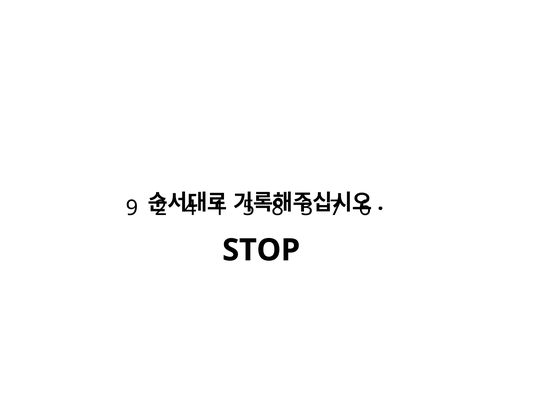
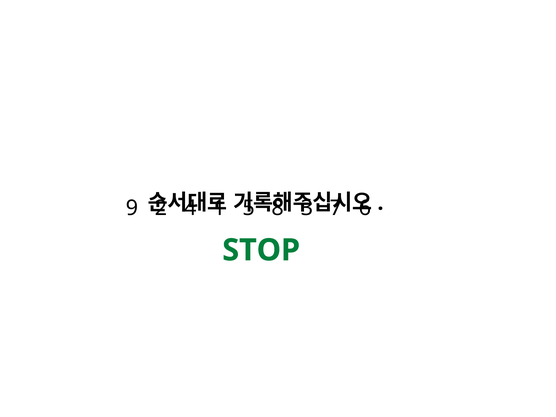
STOP colour: black -> green
